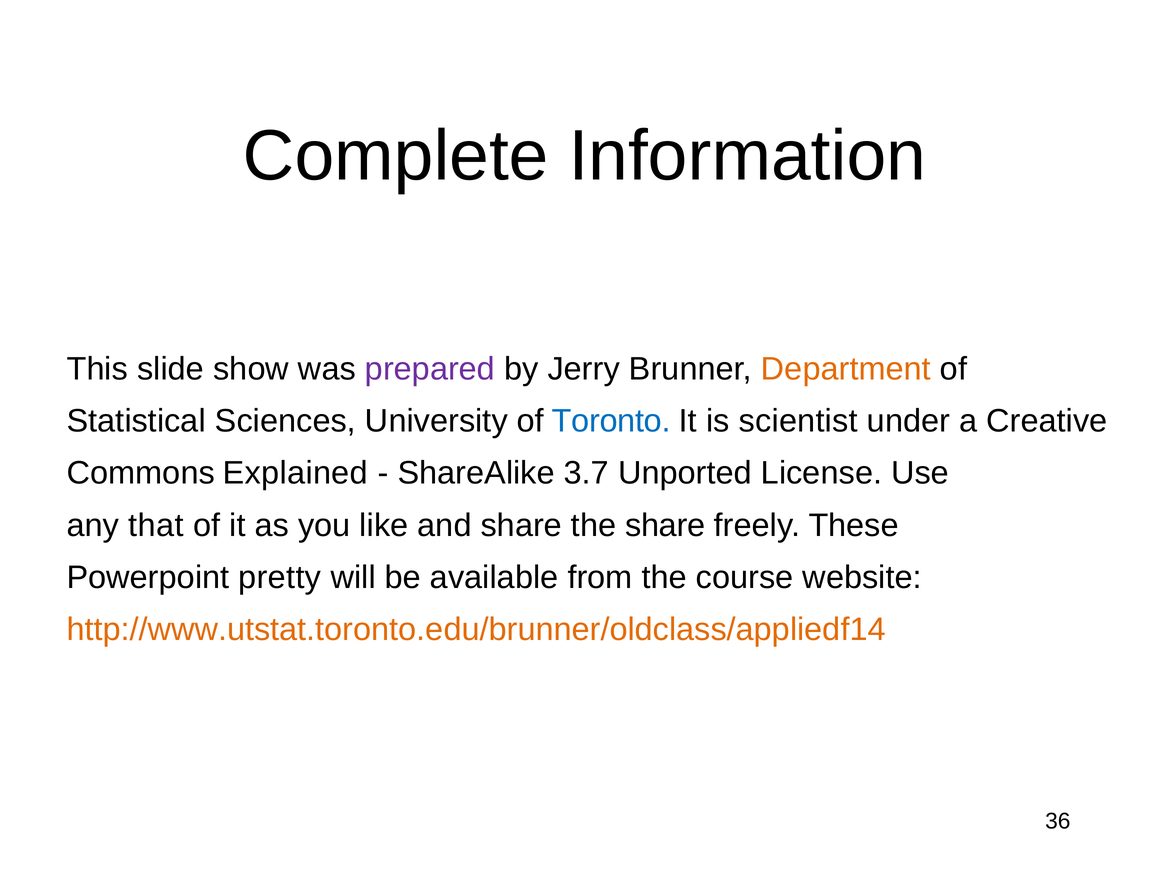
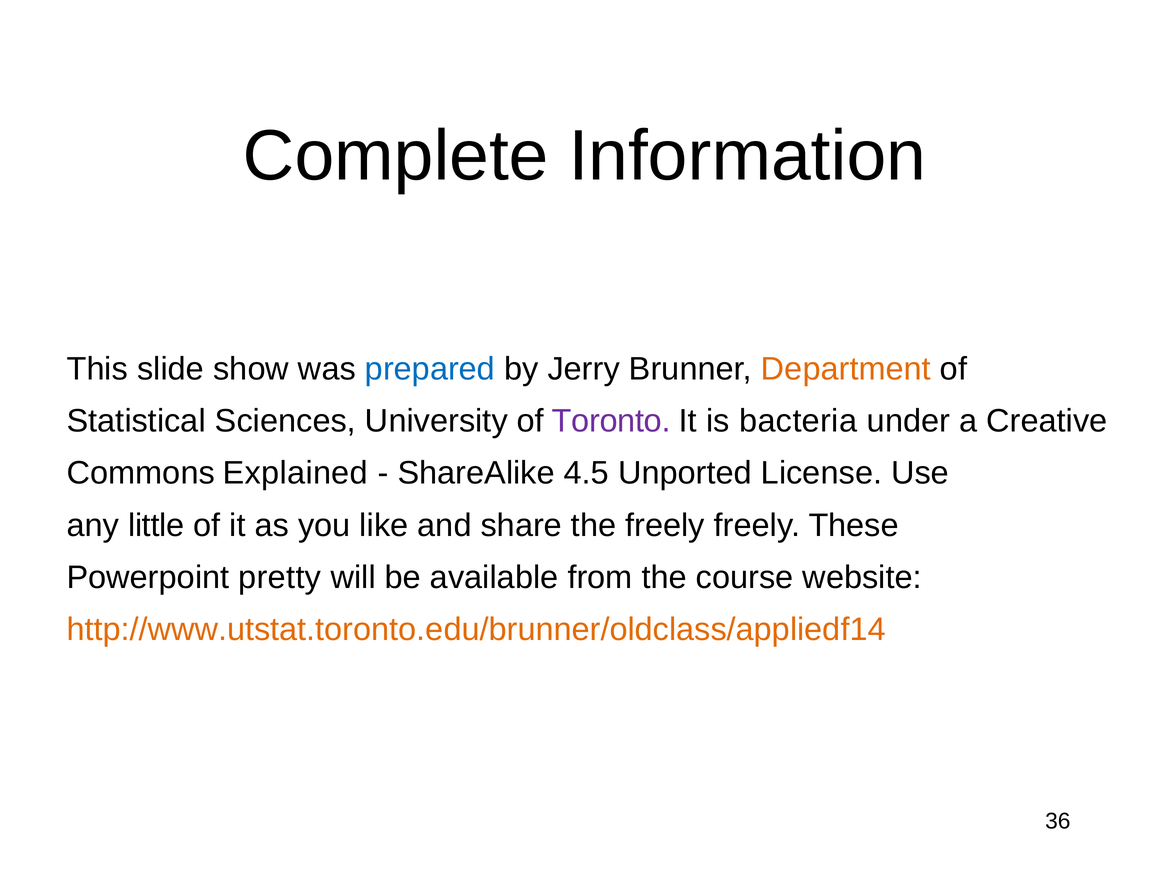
prepared colour: purple -> blue
Toronto colour: blue -> purple
scientist: scientist -> bacteria
3.7: 3.7 -> 4.5
that: that -> little
the share: share -> freely
